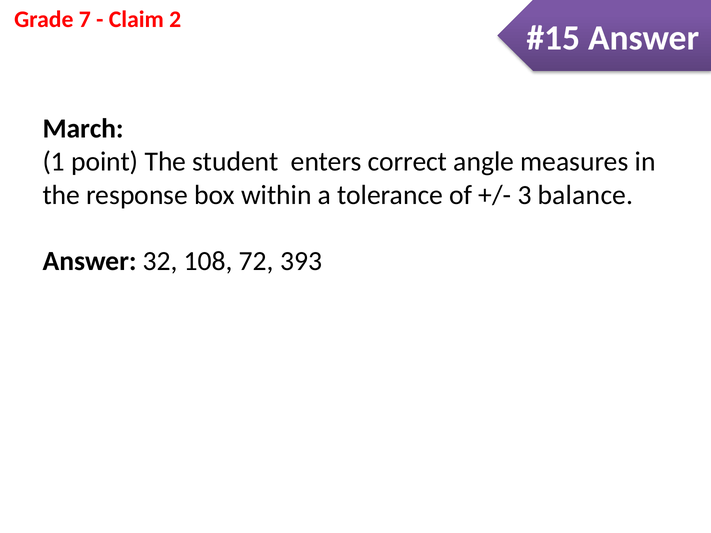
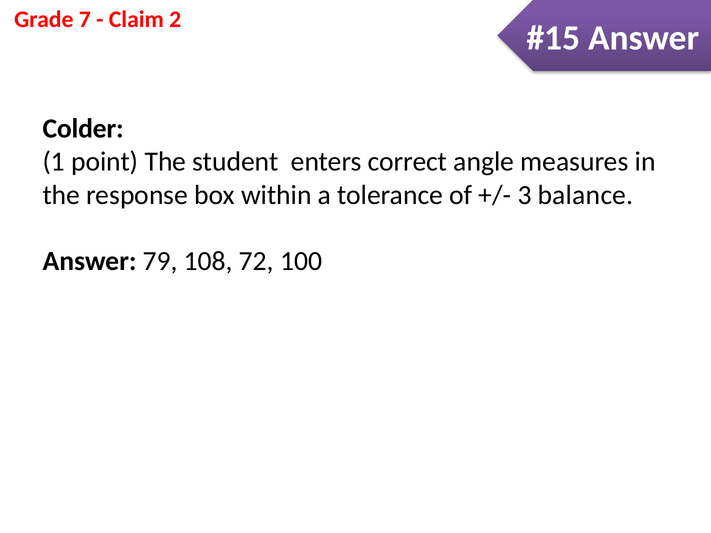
March: March -> Colder
32: 32 -> 79
393: 393 -> 100
